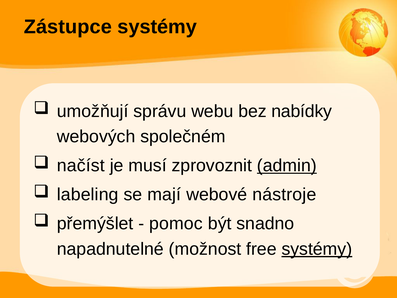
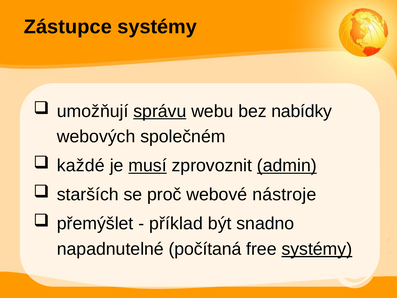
správu underline: none -> present
načíst: načíst -> každé
musí underline: none -> present
labeling: labeling -> starších
mají: mají -> proč
pomoc: pomoc -> příklad
možnost: možnost -> počítaná
